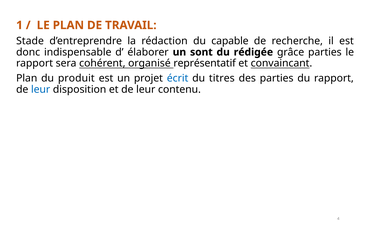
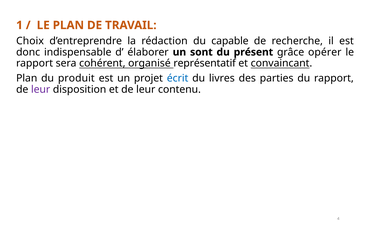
Stade: Stade -> Choix
rédigée: rédigée -> présent
grâce parties: parties -> opérer
titres: titres -> livres
leur at (41, 90) colour: blue -> purple
